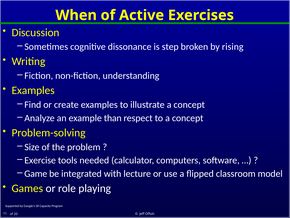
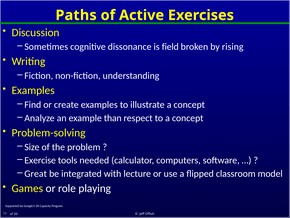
When: When -> Paths
step: step -> field
Game: Game -> Great
